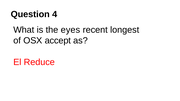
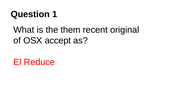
4: 4 -> 1
eyes: eyes -> them
longest: longest -> original
